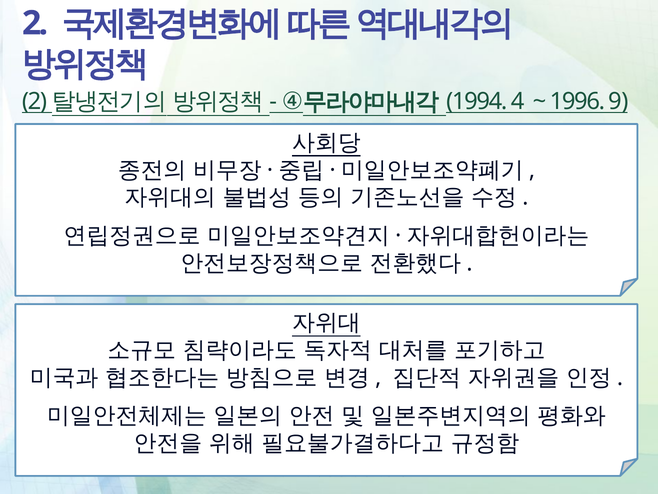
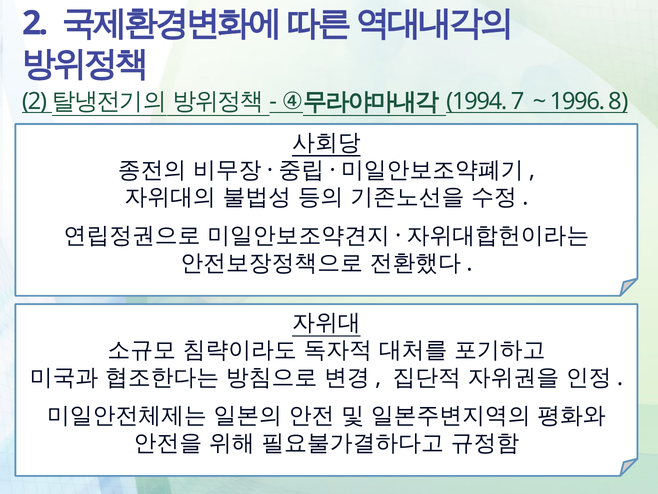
4: 4 -> 7
9: 9 -> 8
